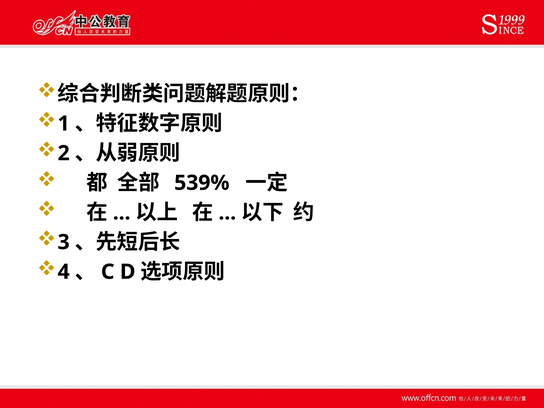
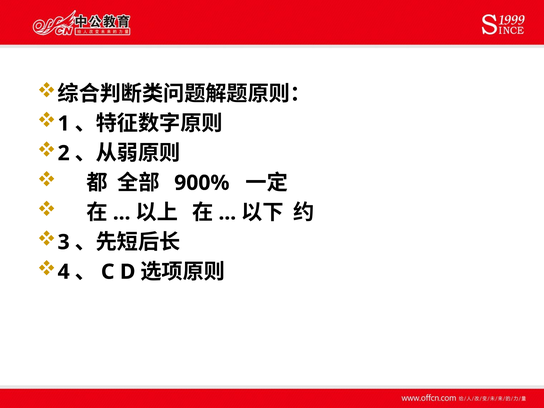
539%: 539% -> 900%
